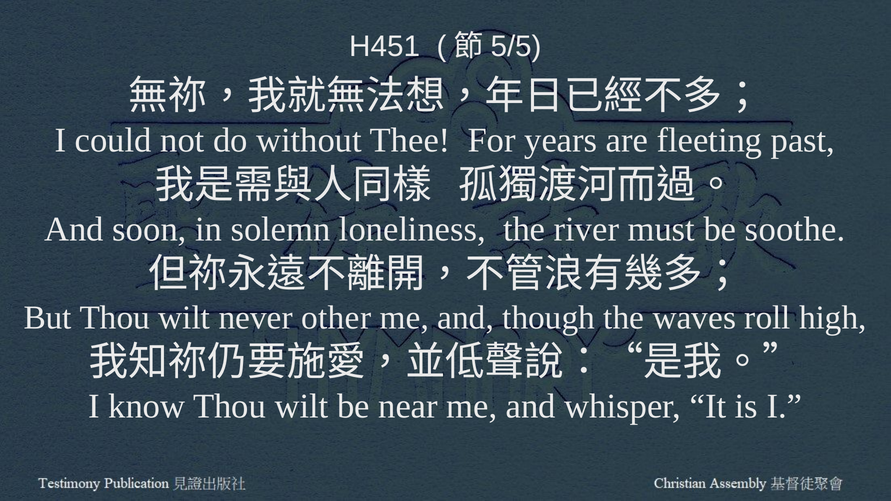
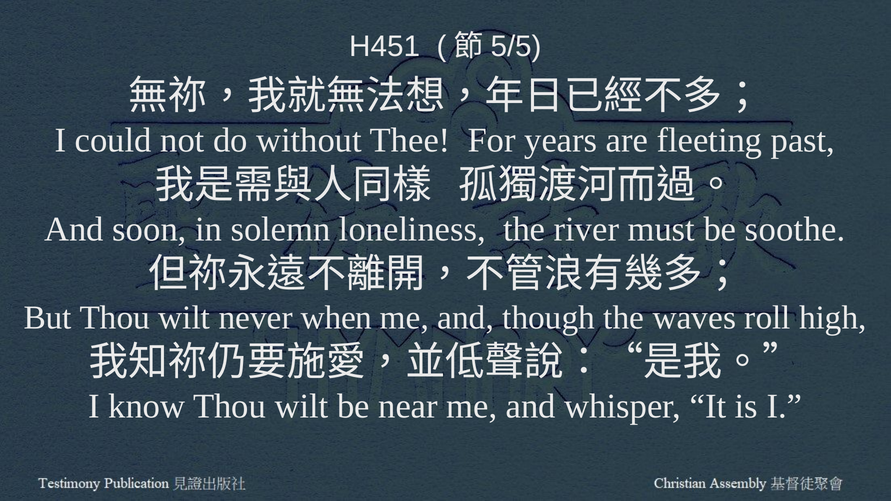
other: other -> when
